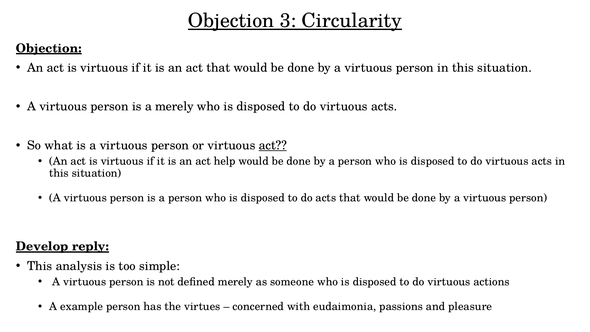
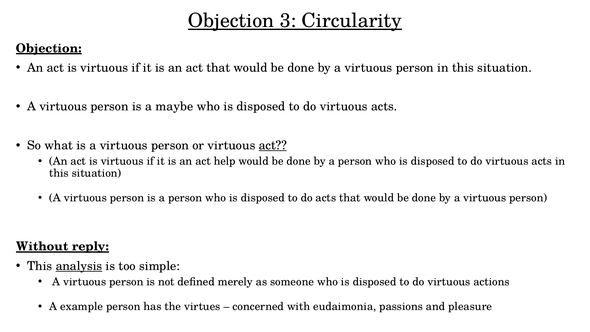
a merely: merely -> maybe
Develop: Develop -> Without
analysis underline: none -> present
